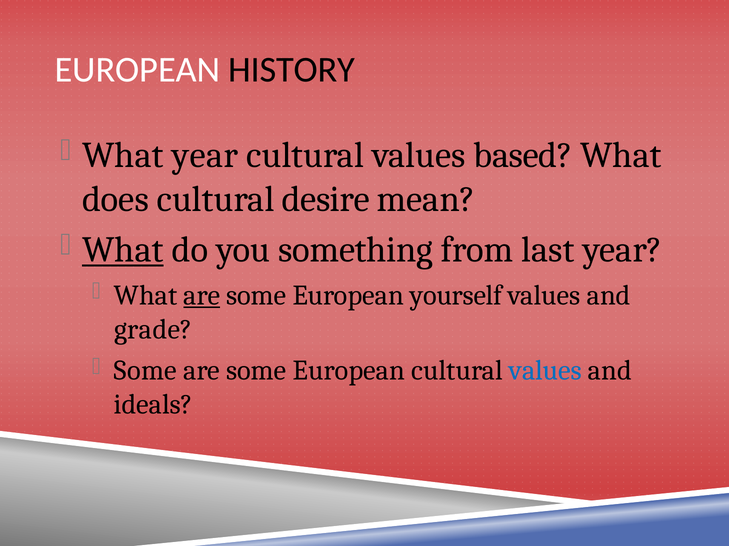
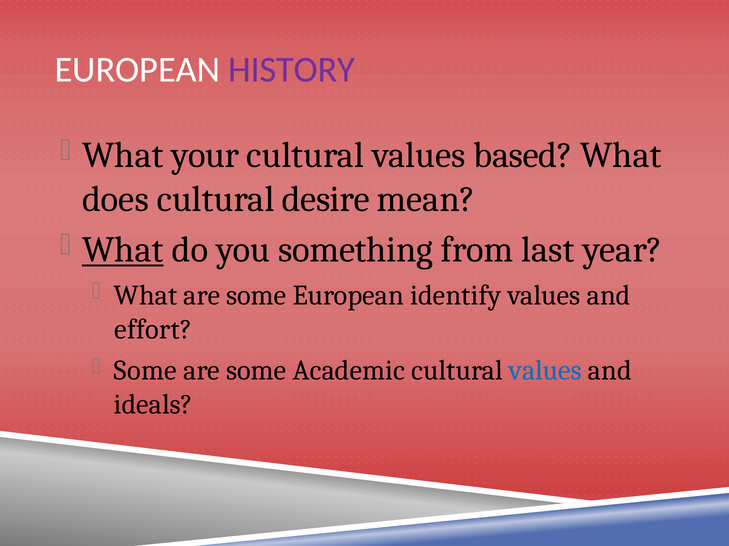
HISTORY colour: black -> purple
What year: year -> your
are at (202, 296) underline: present -> none
yourself: yourself -> identify
grade: grade -> effort
European at (349, 371): European -> Academic
